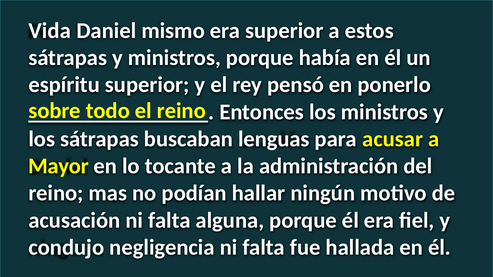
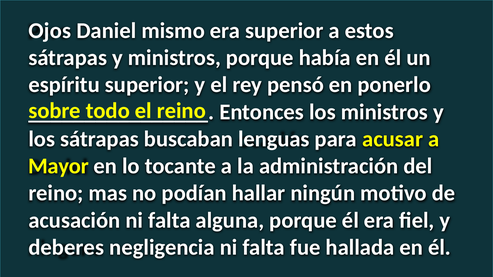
Vida: Vida -> Ojos
condujo: condujo -> deberes
